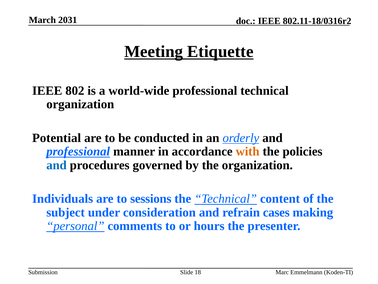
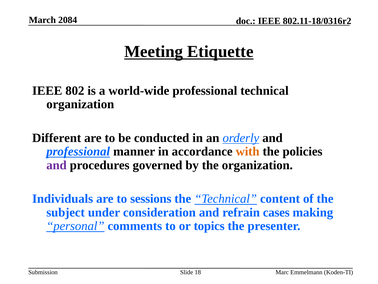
2031: 2031 -> 2084
Potential: Potential -> Different
and at (56, 165) colour: blue -> purple
hours: hours -> topics
